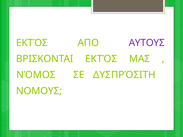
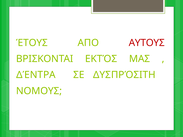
ΕΚΤΌΣ at (32, 43): ΕΚΤΌΣ -> ΈΤΟΥΣ
ΑΥΤΟΥΣ colour: purple -> red
ΝΌΜΟΣ: ΝΌΜΟΣ -> ΔΈΝΤΡΑ
